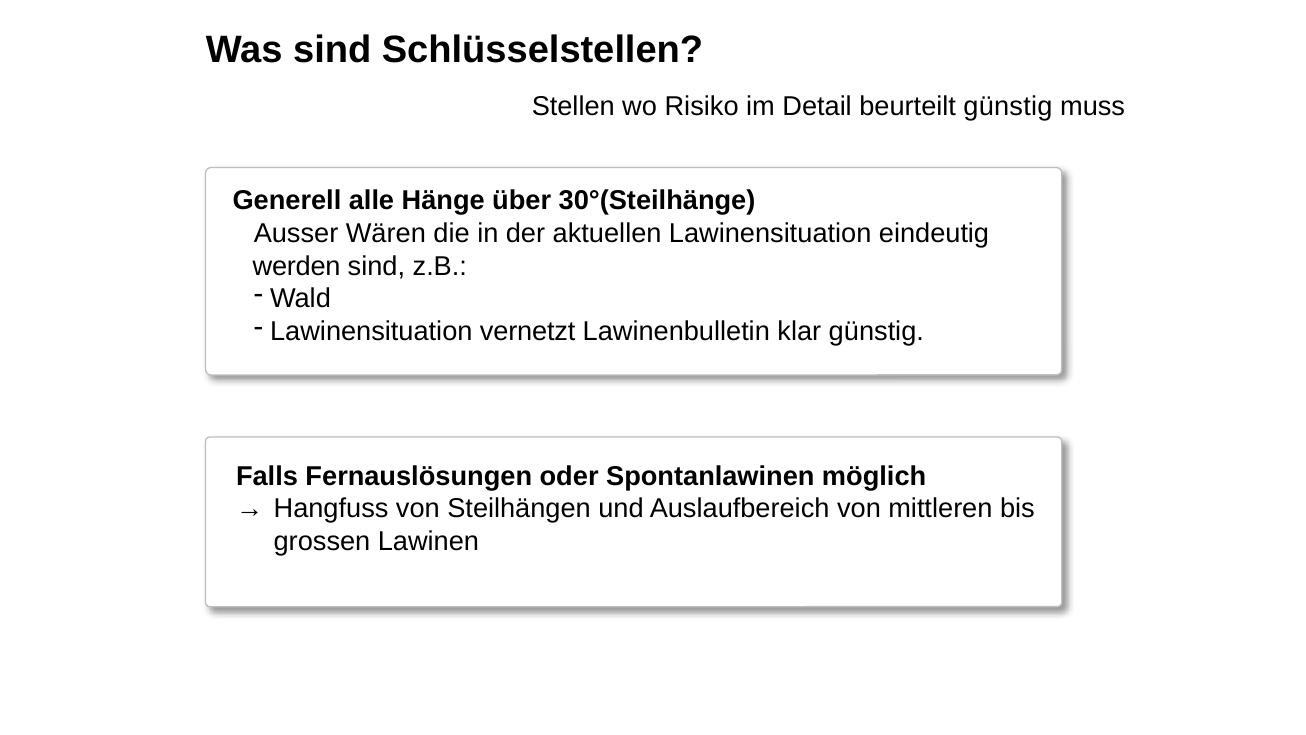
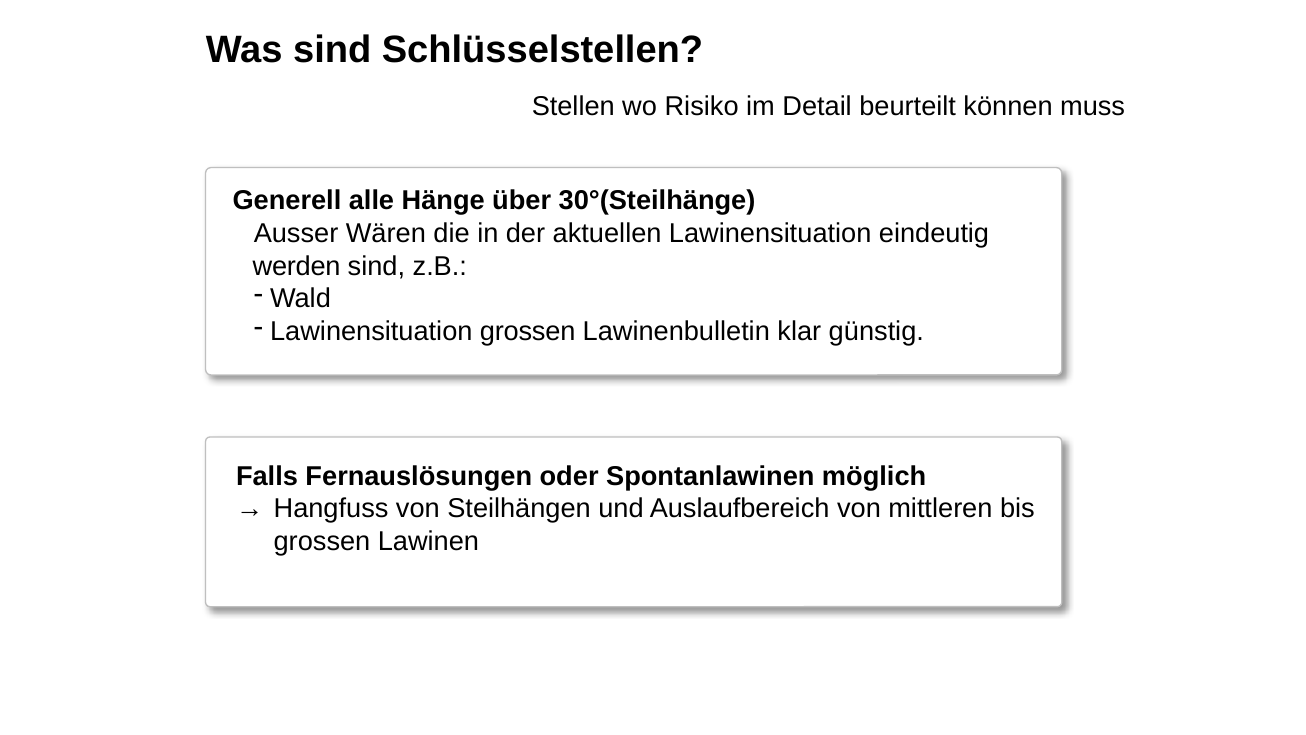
beurteilt günstig: günstig -> können
Lawinensituation vernetzt: vernetzt -> grossen
